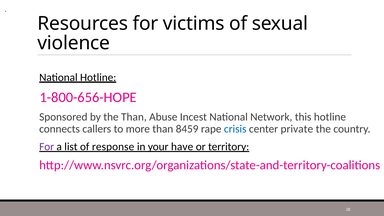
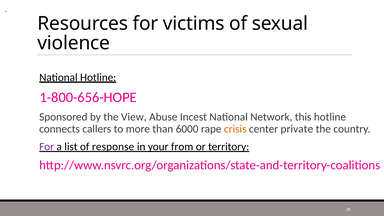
the Than: Than -> View
8459: 8459 -> 6000
crisis colour: blue -> orange
have: have -> from
